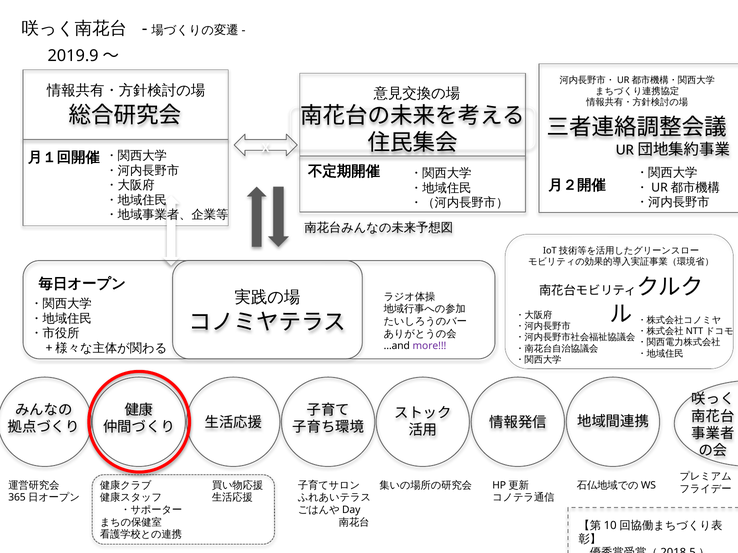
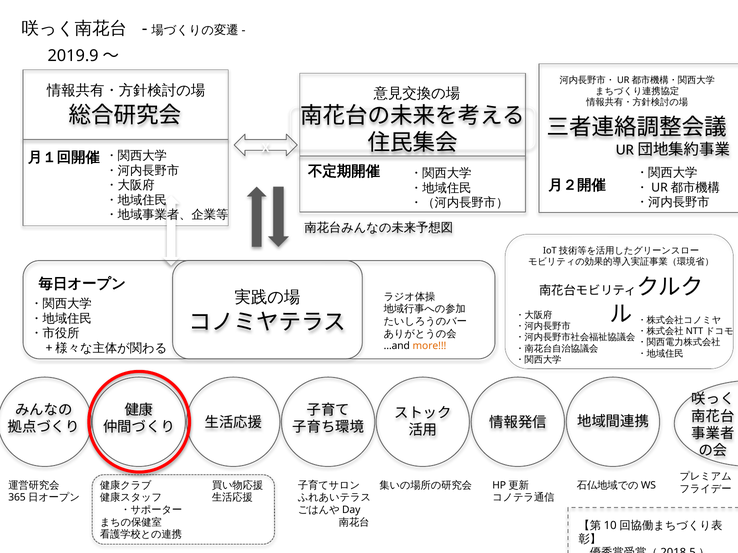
more colour: purple -> orange
